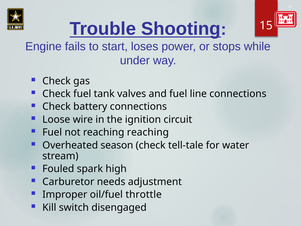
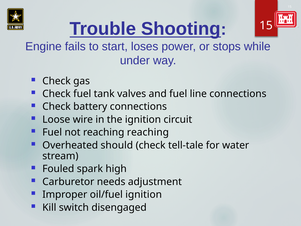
season: season -> should
oil/fuel throttle: throttle -> ignition
